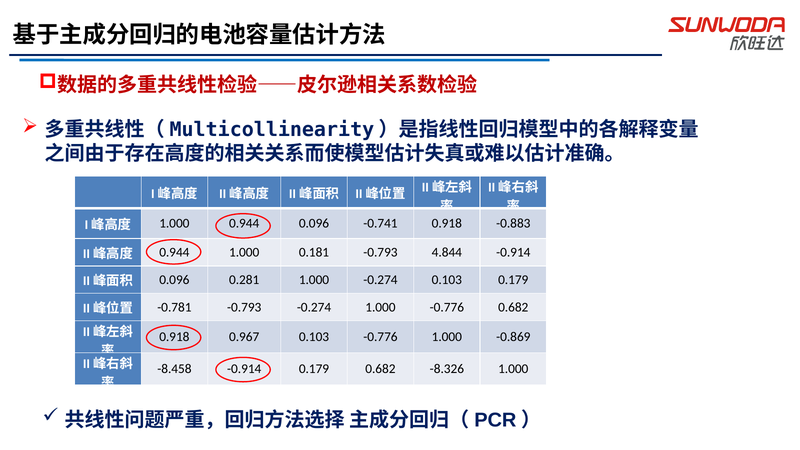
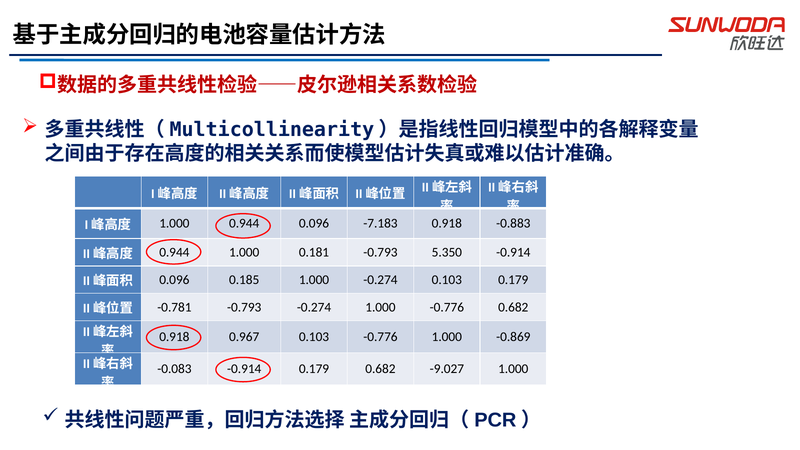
-0.741: -0.741 -> -7.183
4.844: 4.844 -> 5.350
0.281: 0.281 -> 0.185
-8.458: -8.458 -> -0.083
-8.326: -8.326 -> -9.027
